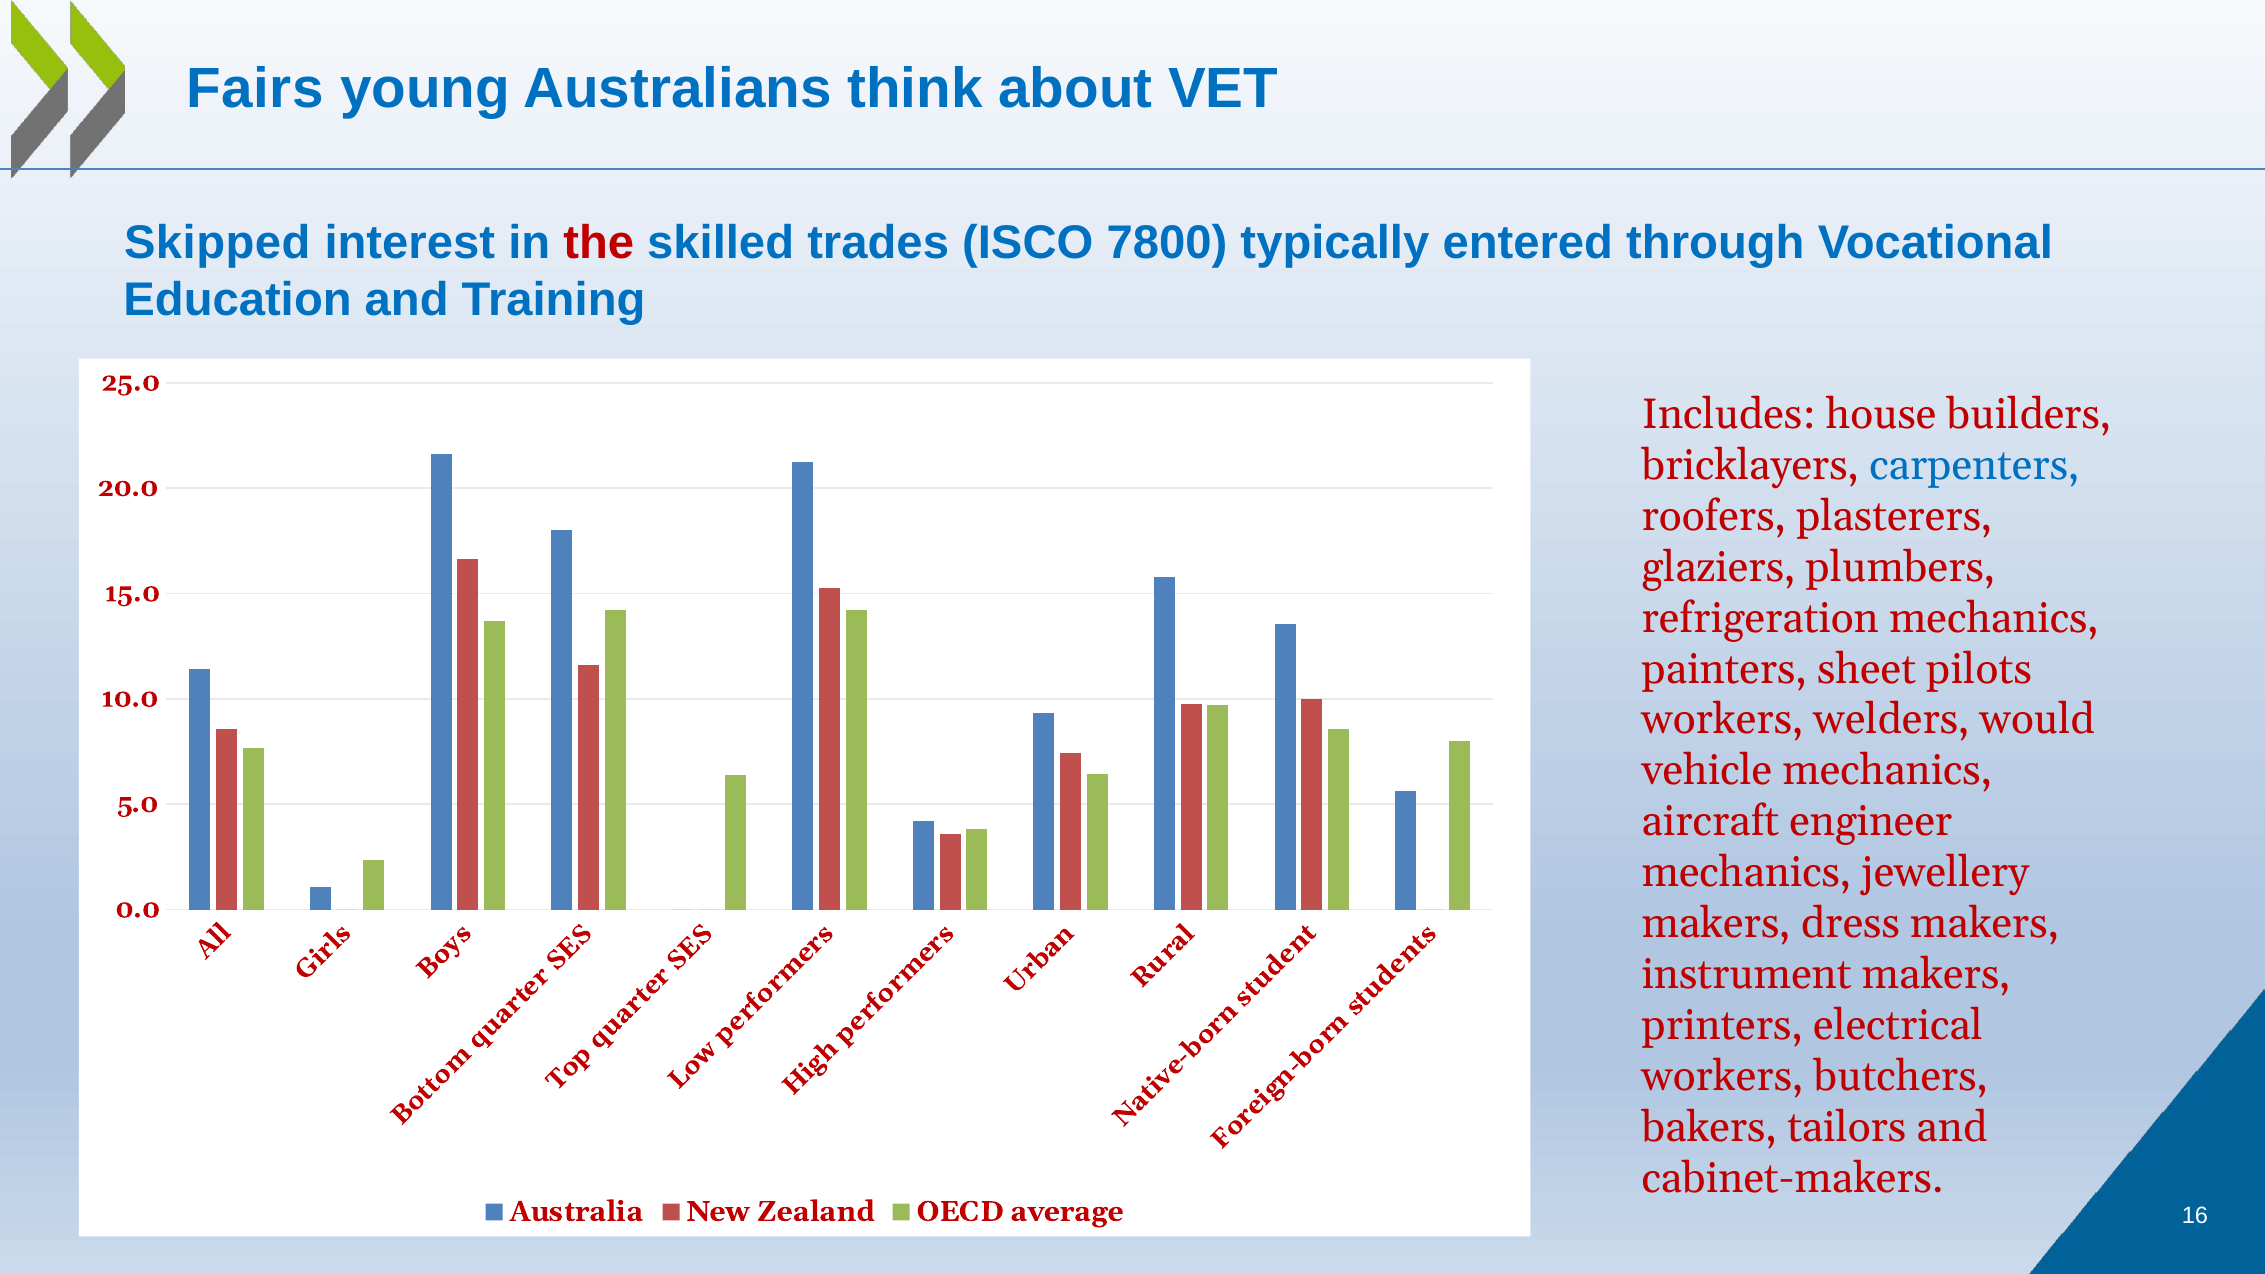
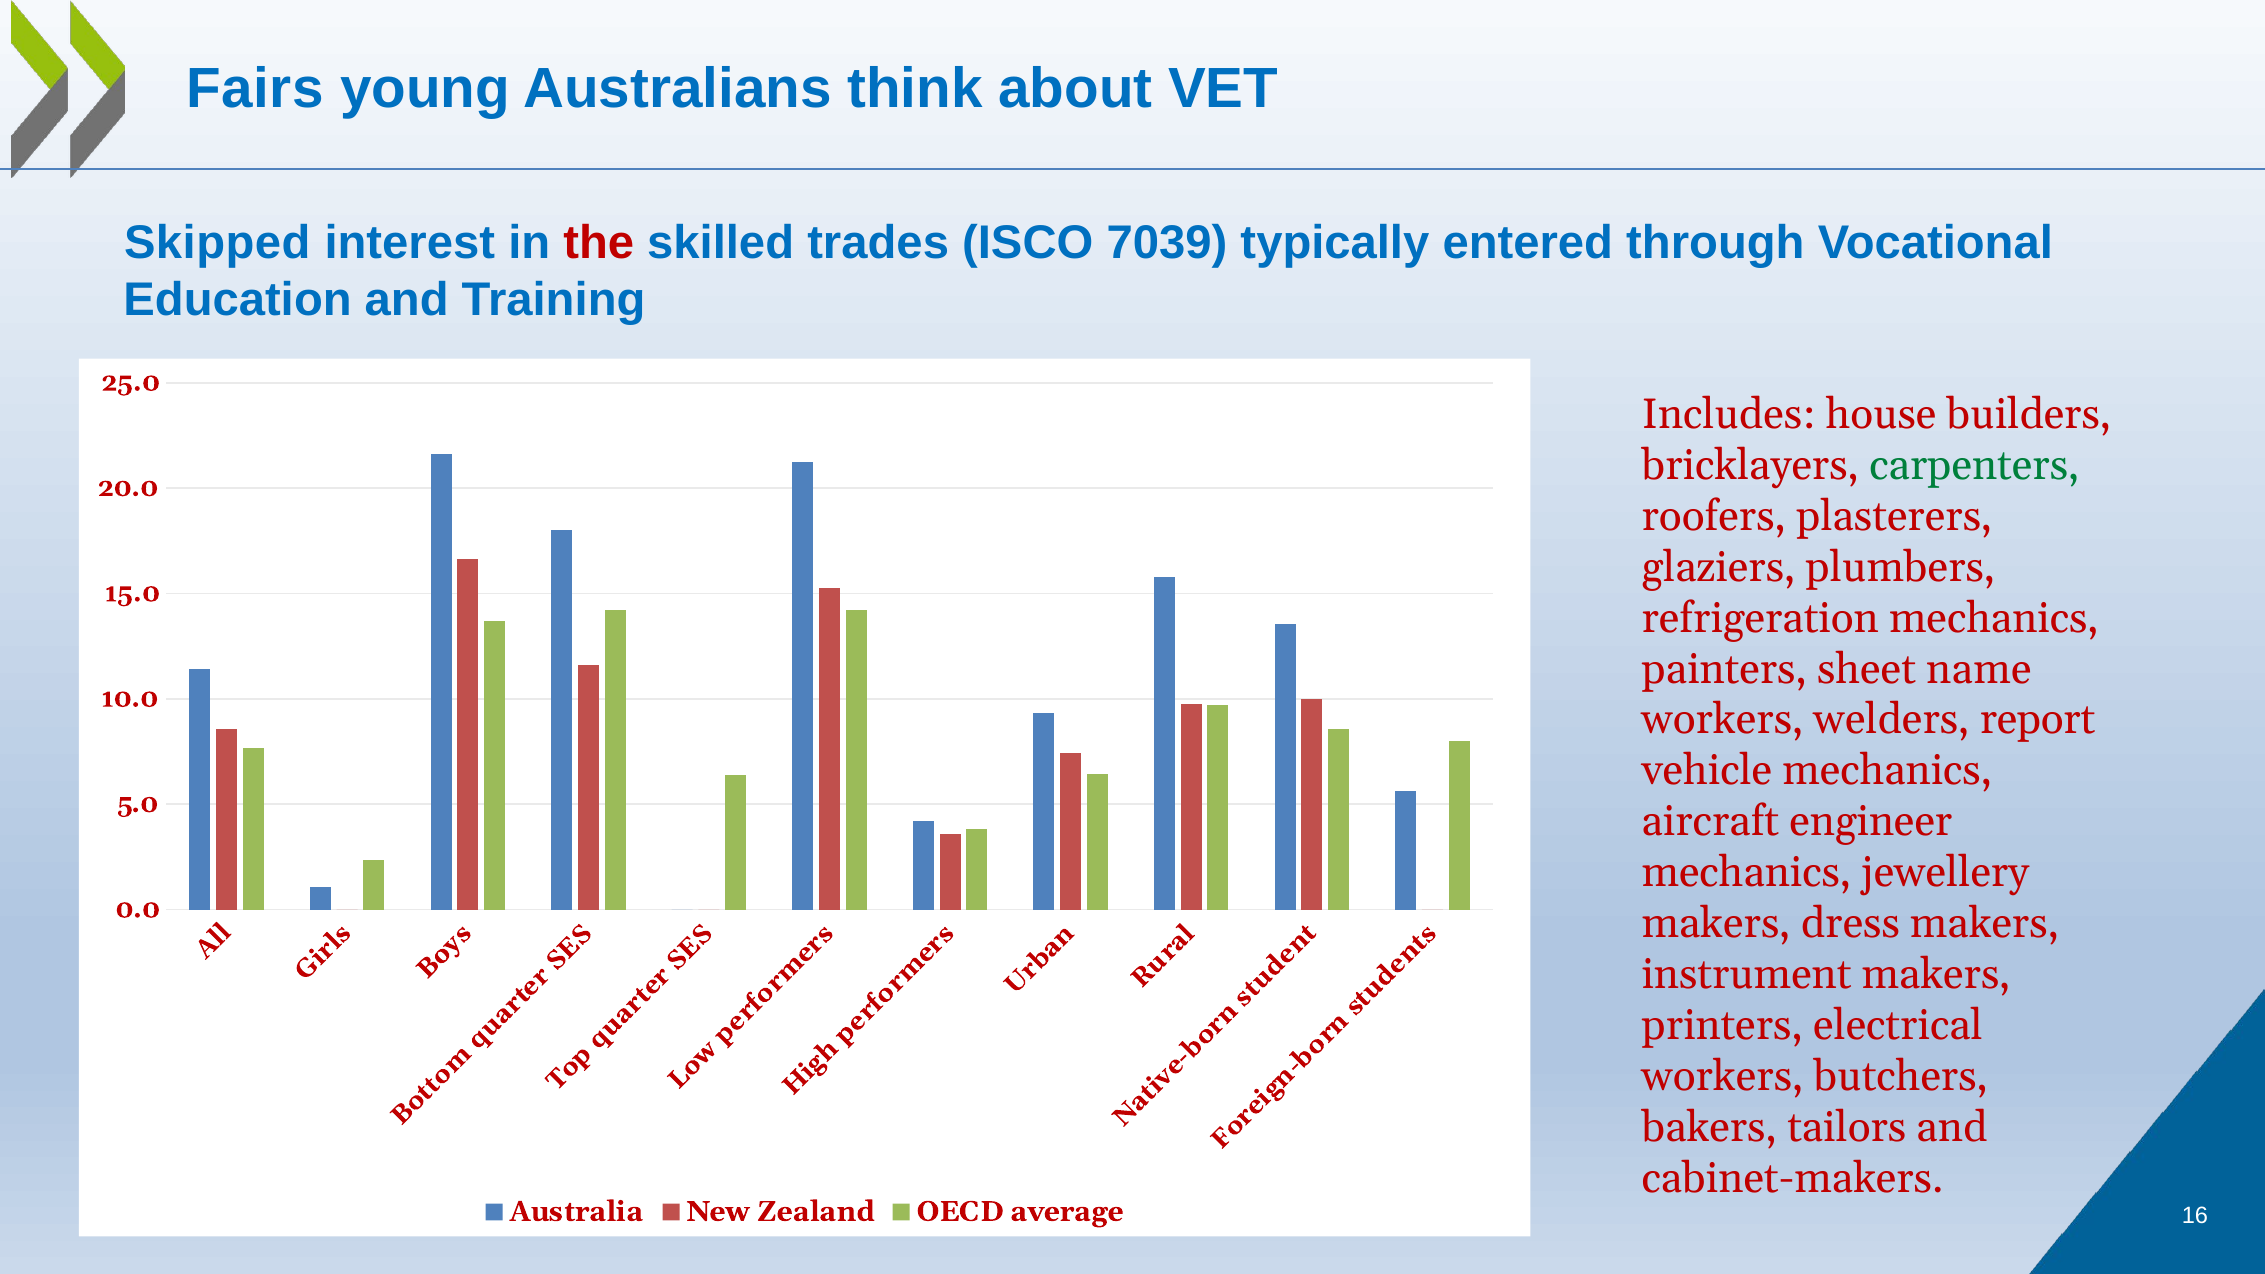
7800: 7800 -> 7039
carpenters colour: blue -> green
pilots: pilots -> name
would: would -> report
